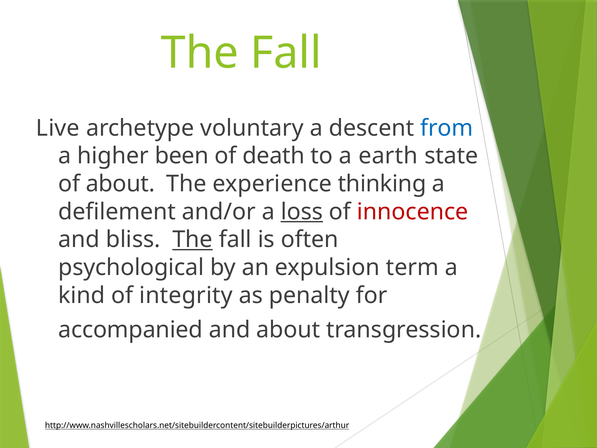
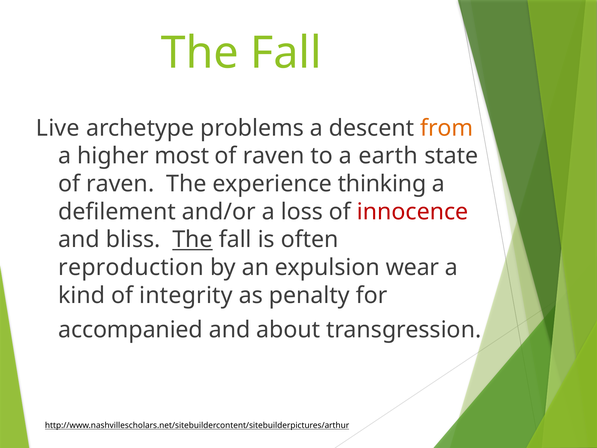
voluntary: voluntary -> problems
from colour: blue -> orange
been: been -> most
death at (274, 156): death -> raven
about at (120, 184): about -> raven
loss underline: present -> none
psychological: psychological -> reproduction
term: term -> wear
